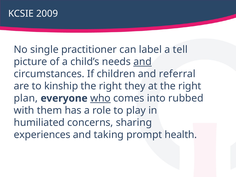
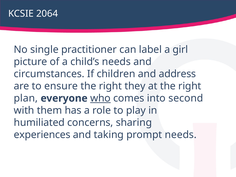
2009: 2009 -> 2064
tell: tell -> girl
and at (142, 62) underline: present -> none
referral: referral -> address
kinship: kinship -> ensure
rubbed: rubbed -> second
prompt health: health -> needs
